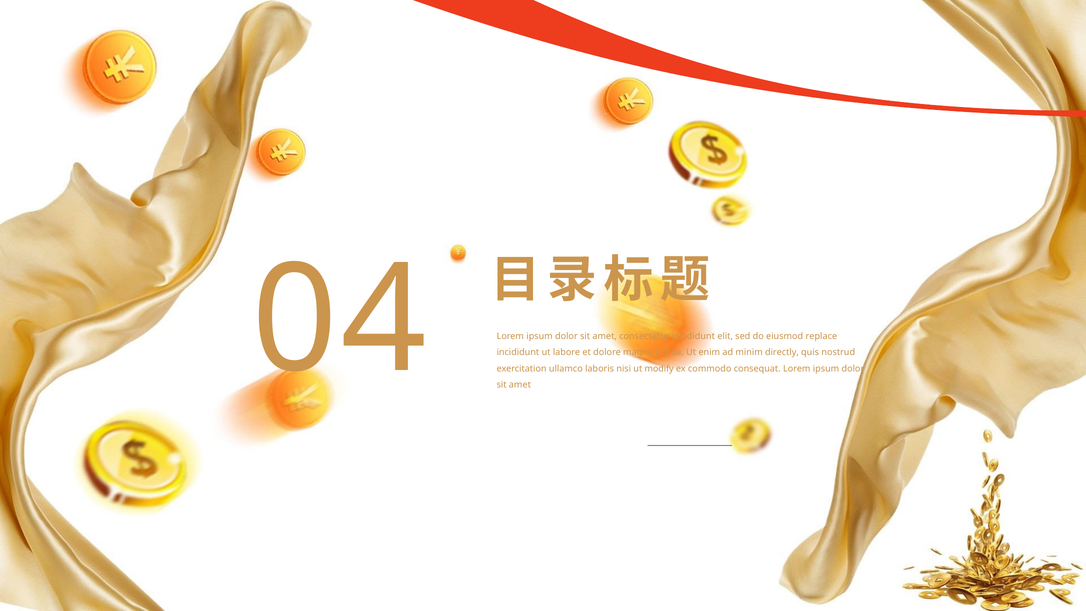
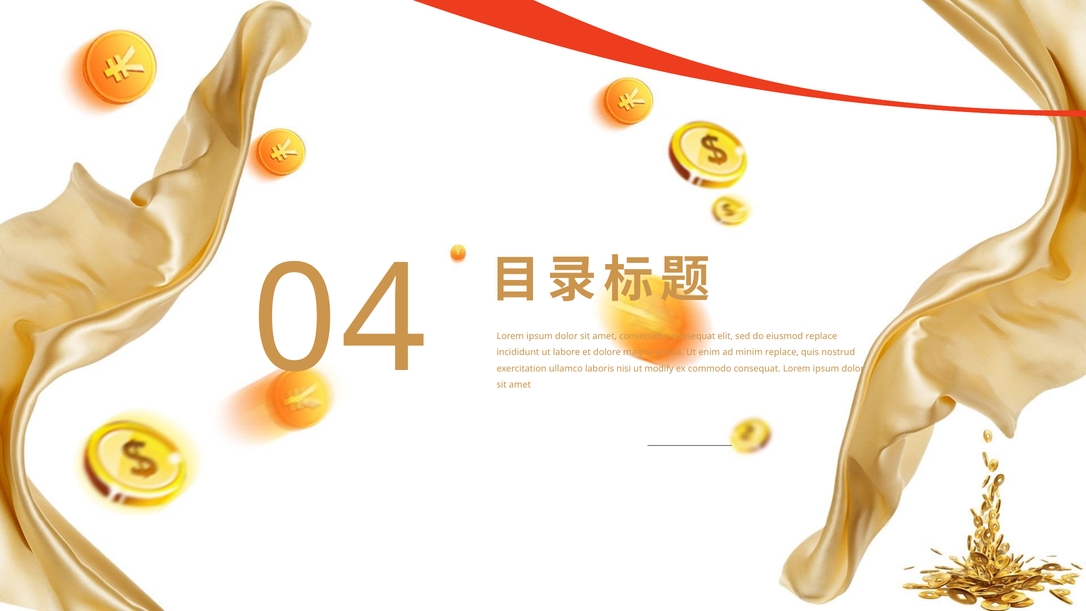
consectetur incididunt: incididunt -> consequat
minim directly: directly -> replace
